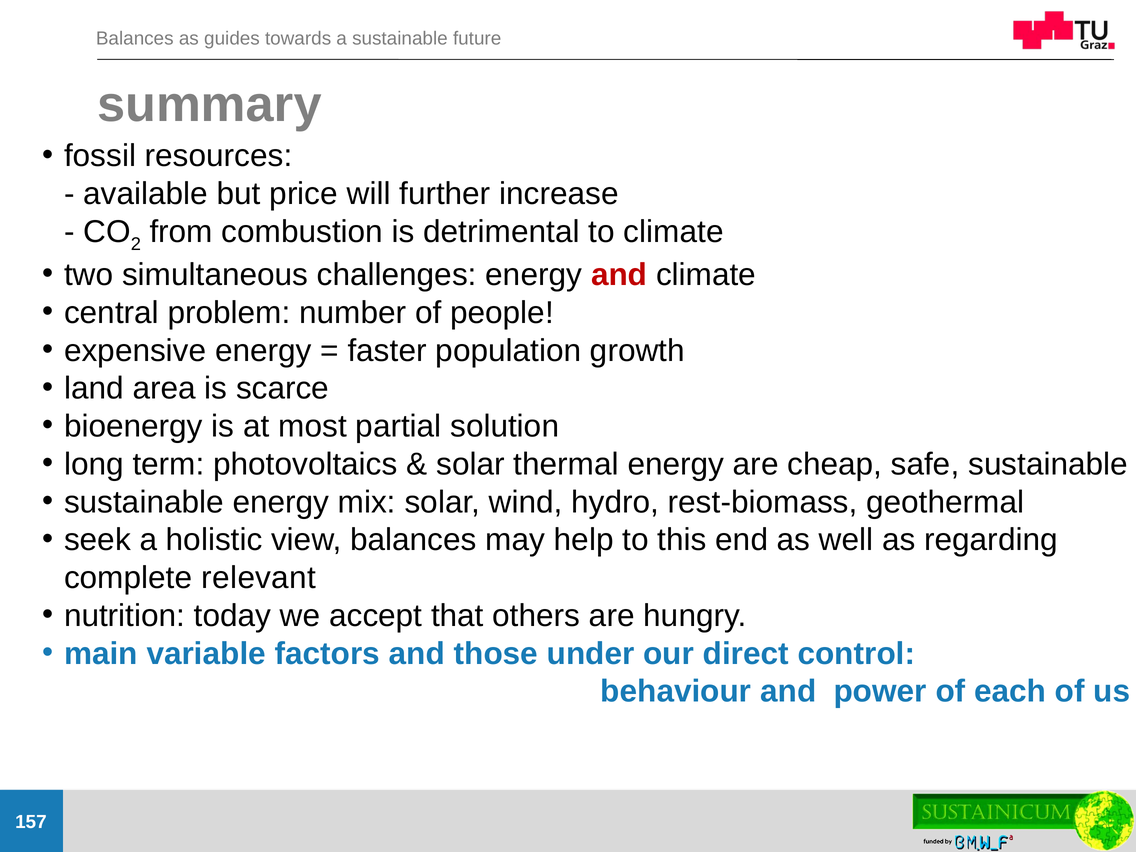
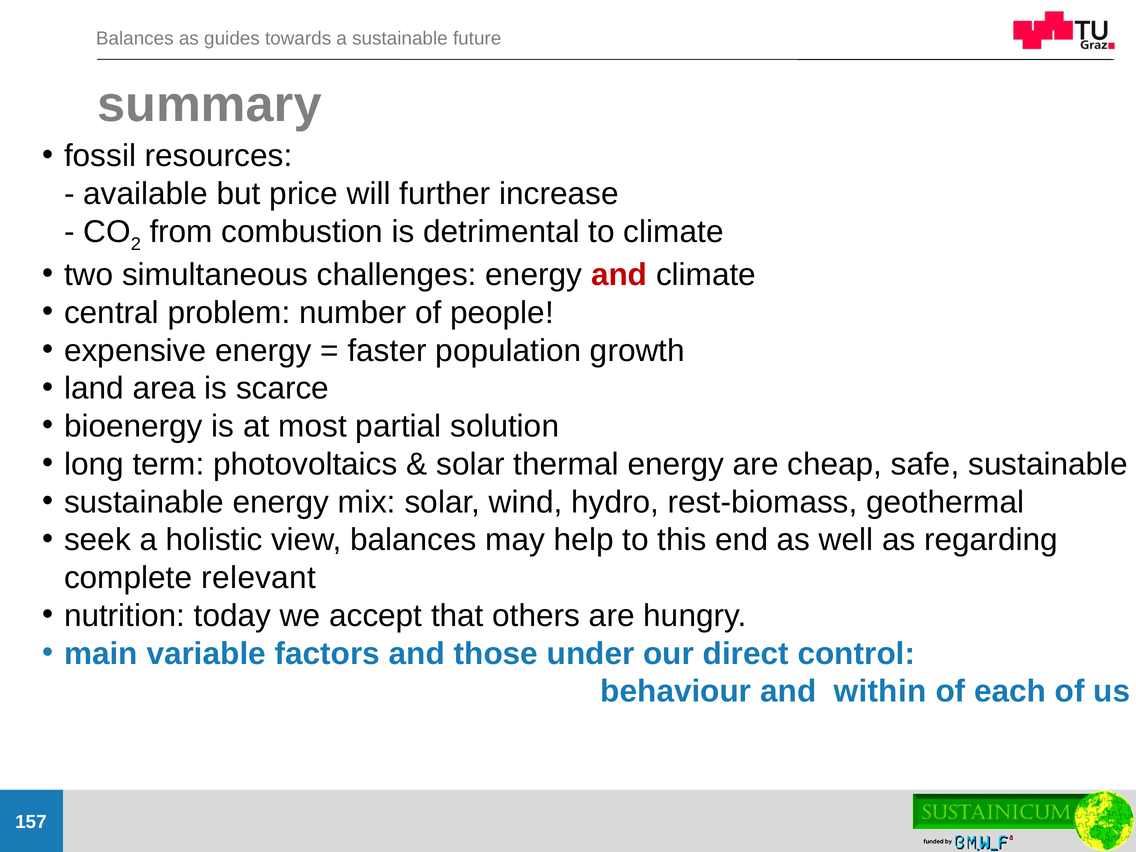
power: power -> within
